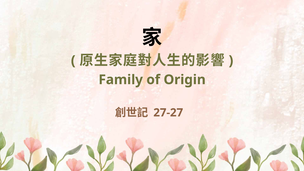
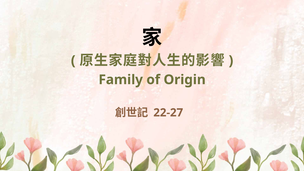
27-27: 27-27 -> 22-27
